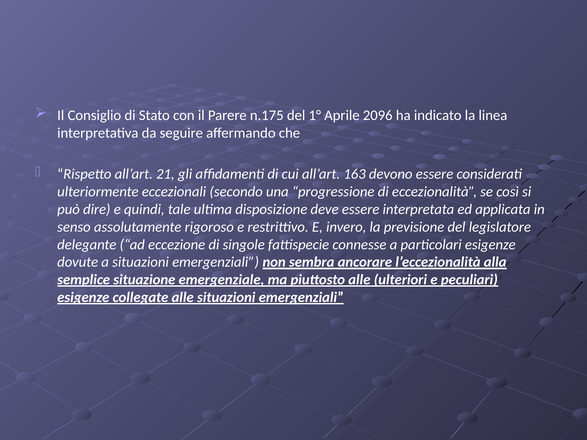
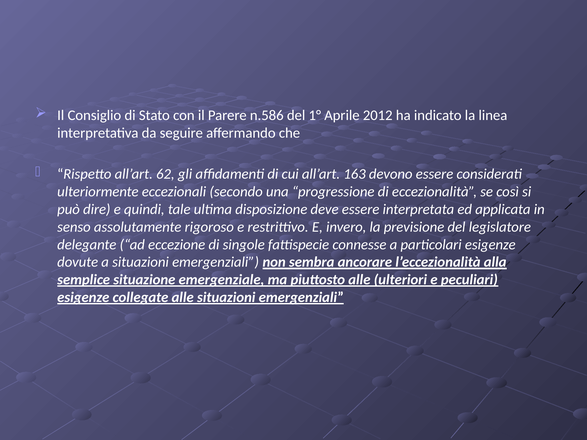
n.175: n.175 -> n.586
2096: 2096 -> 2012
21: 21 -> 62
